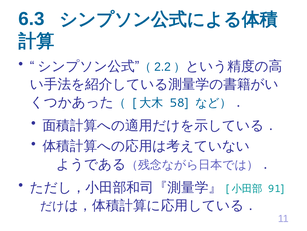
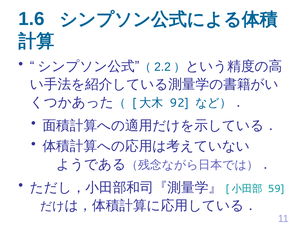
6.3: 6.3 -> 1.6
58: 58 -> 92
91: 91 -> 59
